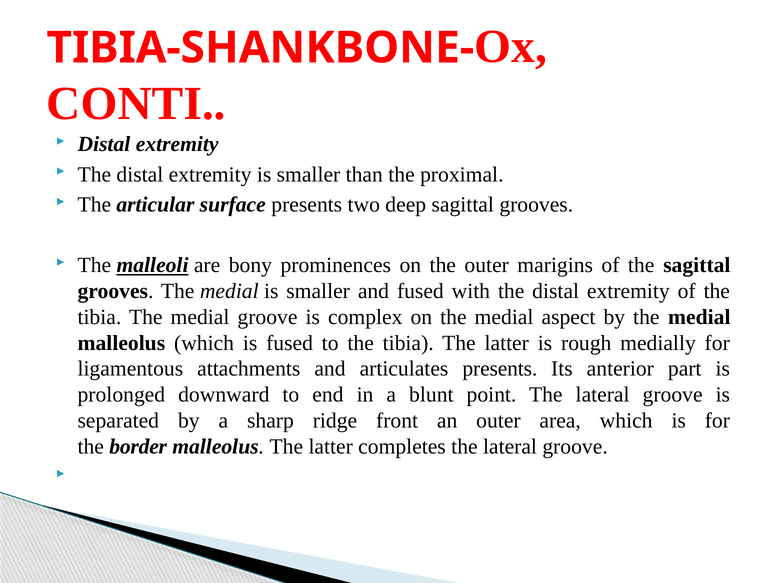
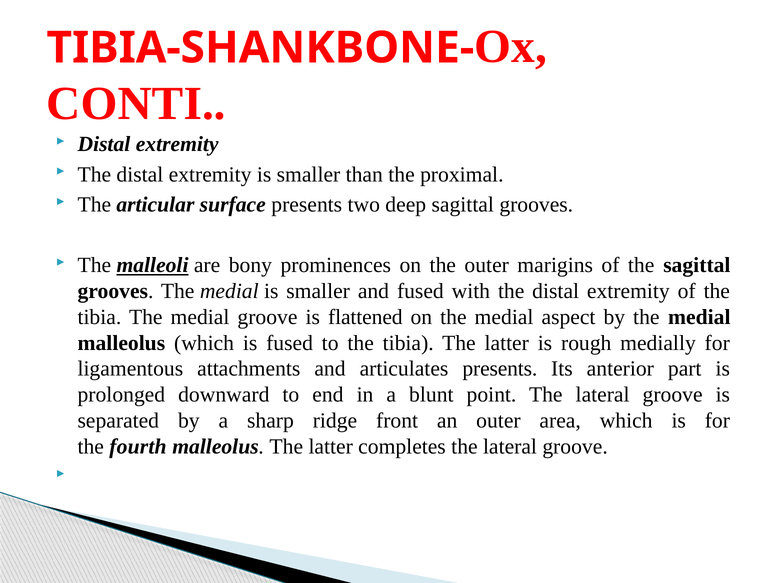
complex: complex -> flattened
border: border -> fourth
